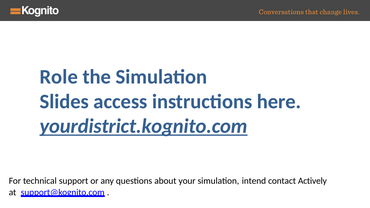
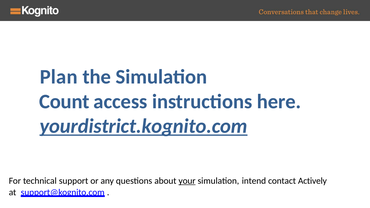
Role: Role -> Plan
Slides: Slides -> Count
your underline: none -> present
